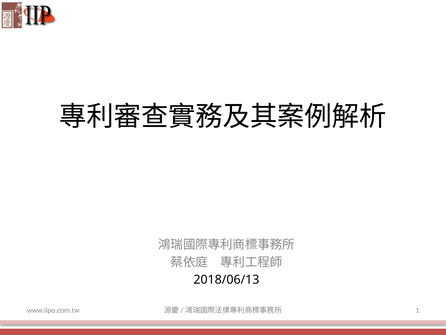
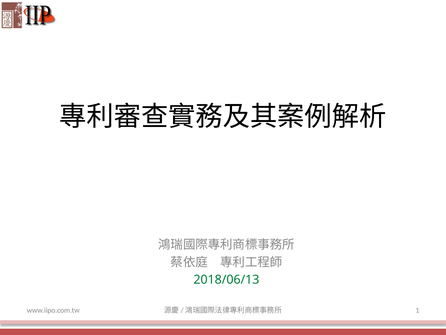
2018/06/13 colour: black -> green
